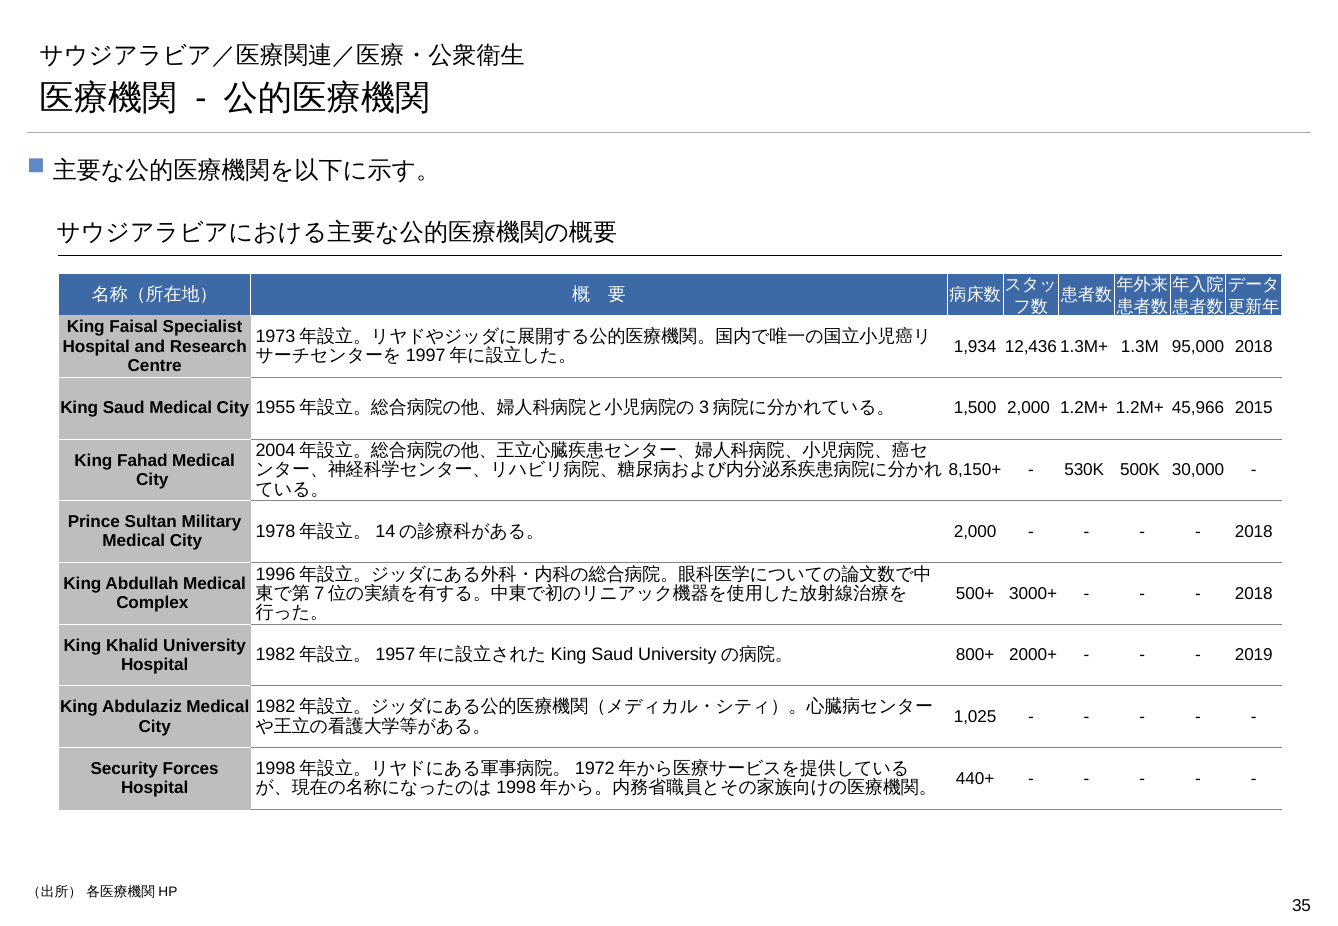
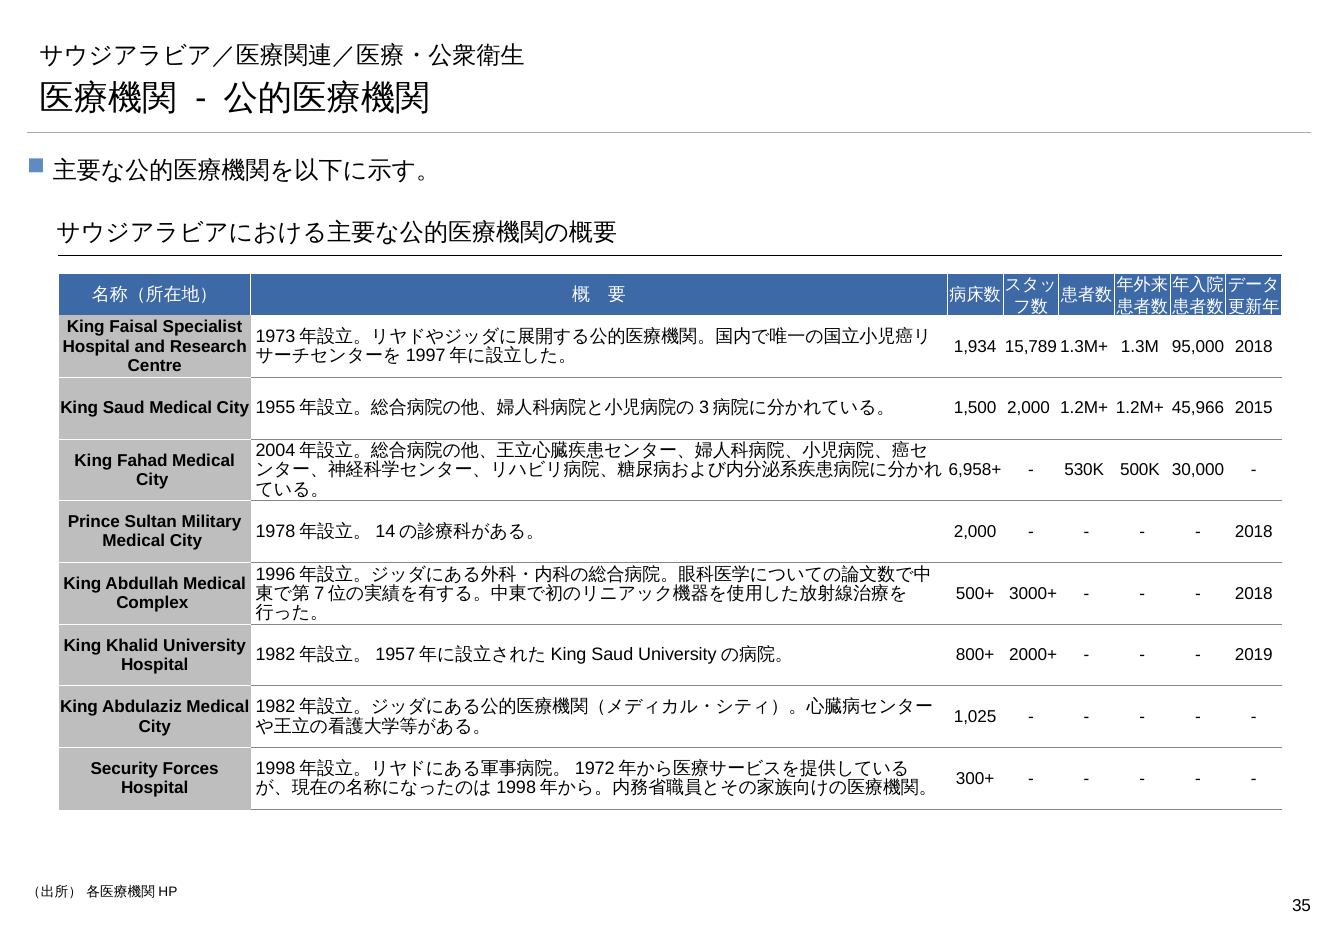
12,436: 12,436 -> 15,789
8,150+: 8,150+ -> 6,958+
440+: 440+ -> 300+
